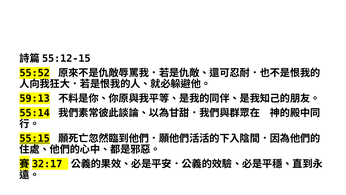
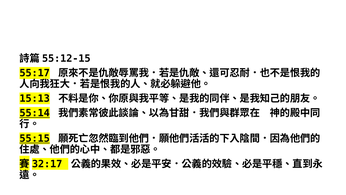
55:52: 55:52 -> 55:17
59:13: 59:13 -> 15:13
55:14 underline: none -> present
